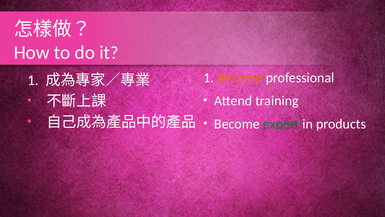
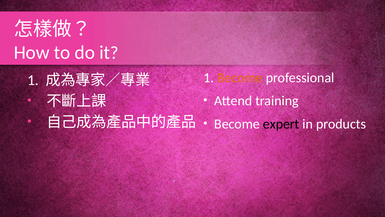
expert colour: green -> black
